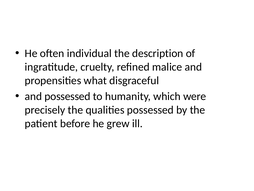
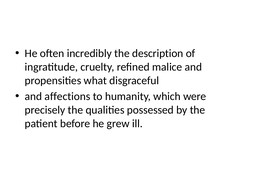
individual: individual -> incredibly
and possessed: possessed -> affections
